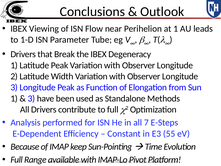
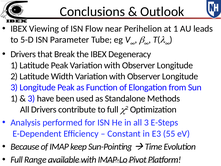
1-D: 1-D -> 5-D
all 7: 7 -> 3
